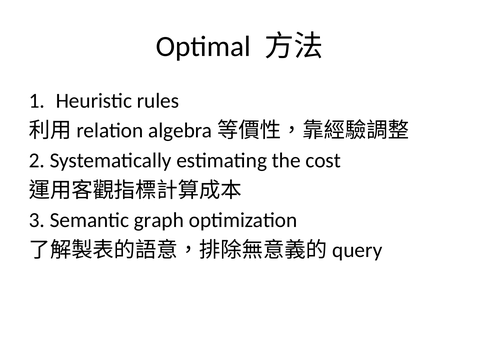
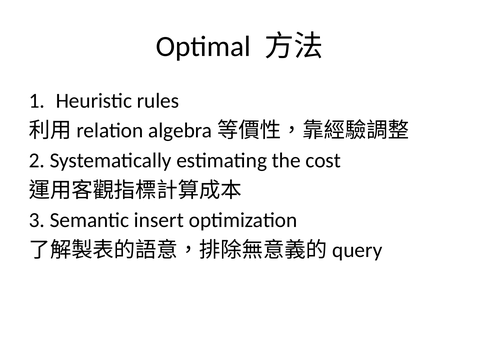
graph: graph -> insert
